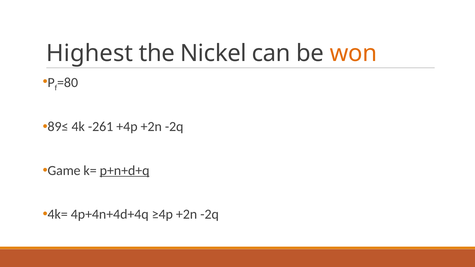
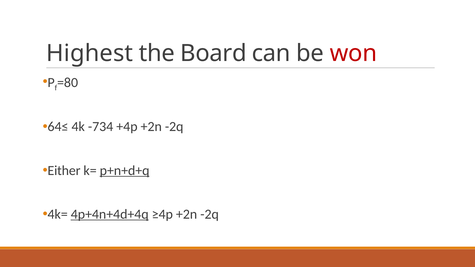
Nickel: Nickel -> Board
won colour: orange -> red
89≤: 89≤ -> 64≤
-261: -261 -> -734
Game: Game -> Either
4p+4n+4d+4q underline: none -> present
